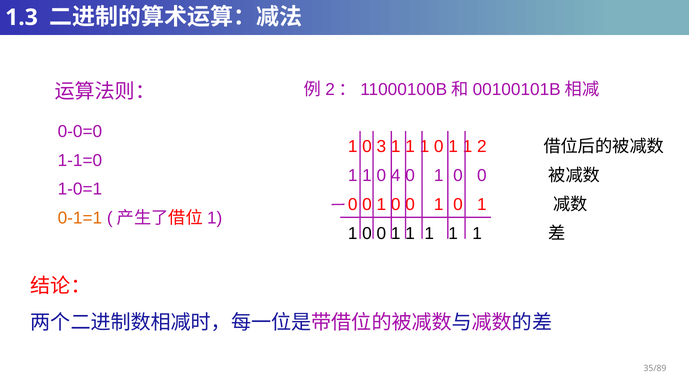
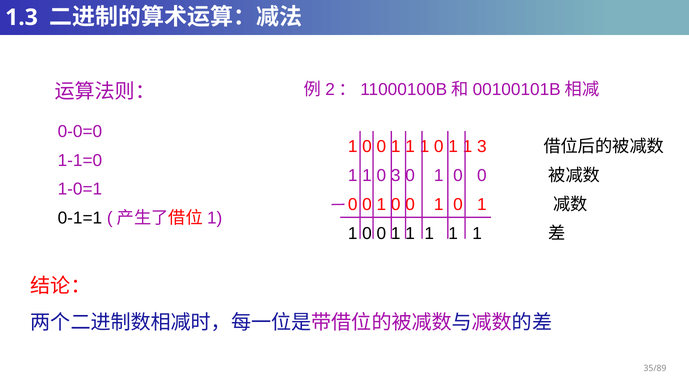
3 at (381, 147): 3 -> 0
1 2: 2 -> 3
0 4: 4 -> 3
0-1=1 colour: orange -> black
